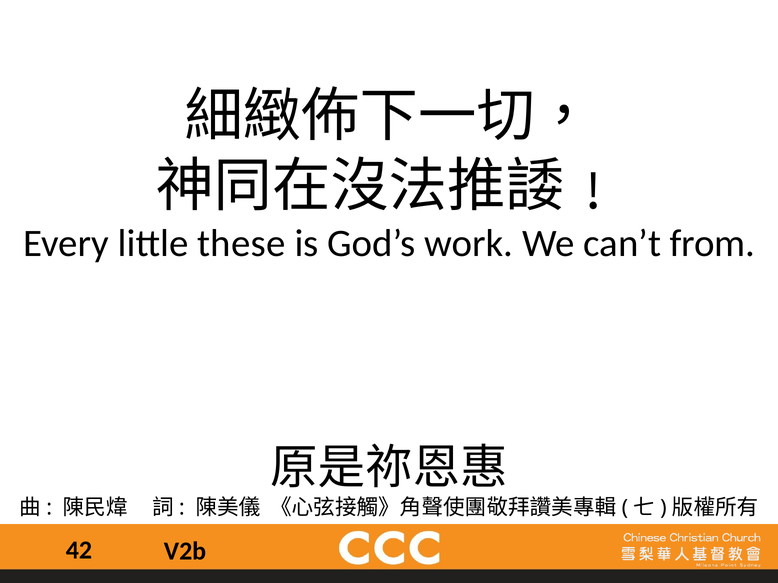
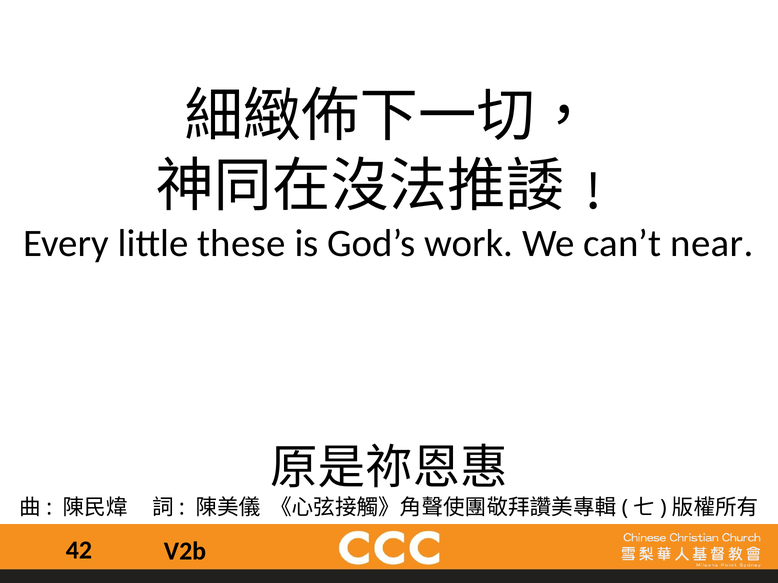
from: from -> near
